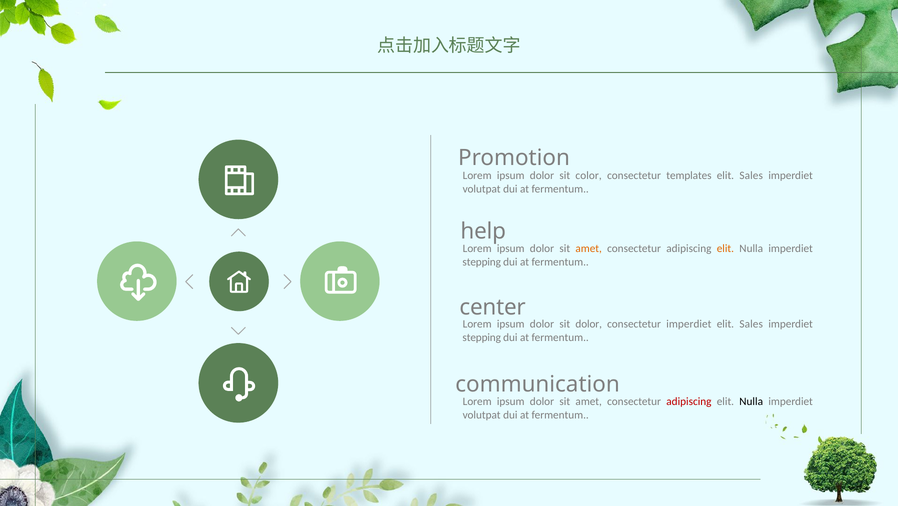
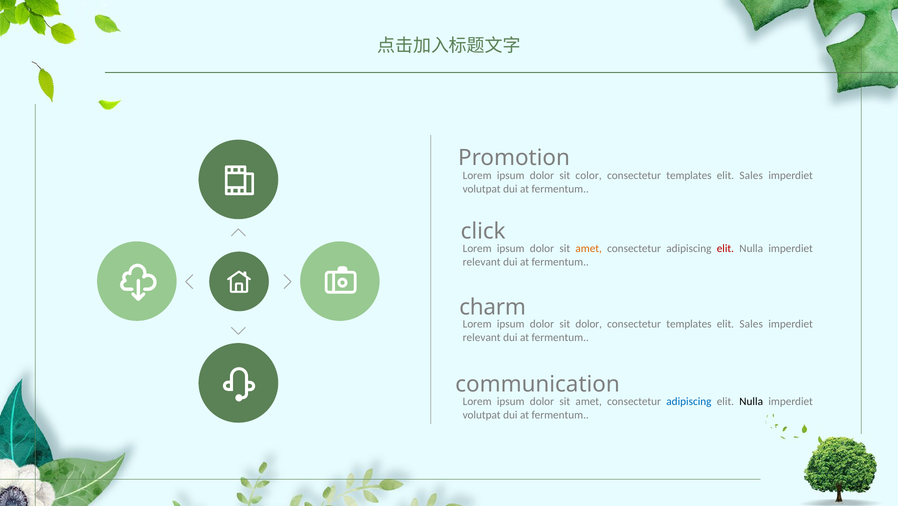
help: help -> click
elit at (725, 248) colour: orange -> red
stepping at (482, 261): stepping -> relevant
center: center -> charm
imperdiet at (689, 324): imperdiet -> templates
stepping at (482, 337): stepping -> relevant
adipiscing at (689, 401) colour: red -> blue
